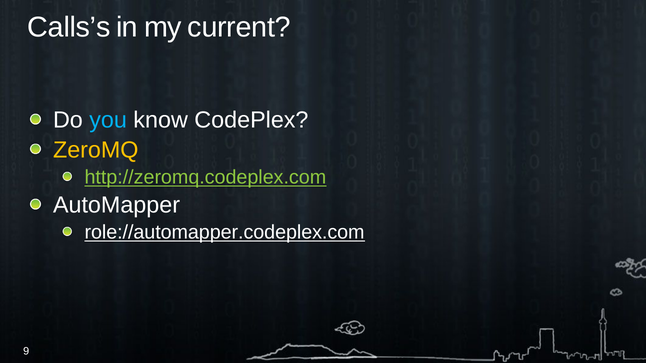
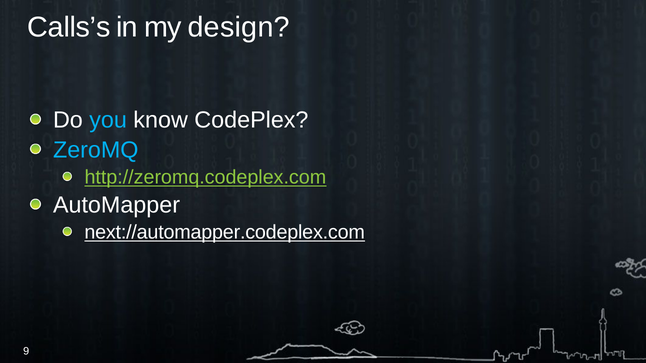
current: current -> design
ZeroMQ colour: yellow -> light blue
role://automapper.codeplex.com: role://automapper.codeplex.com -> next://automapper.codeplex.com
